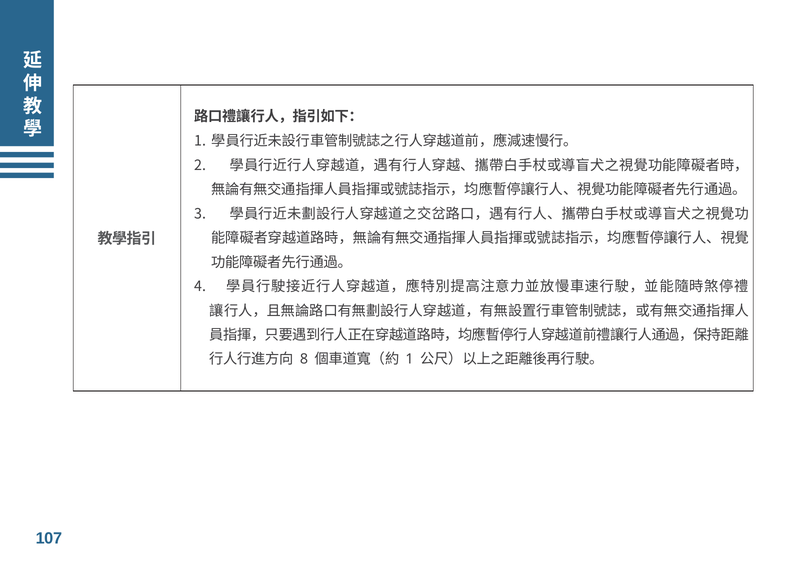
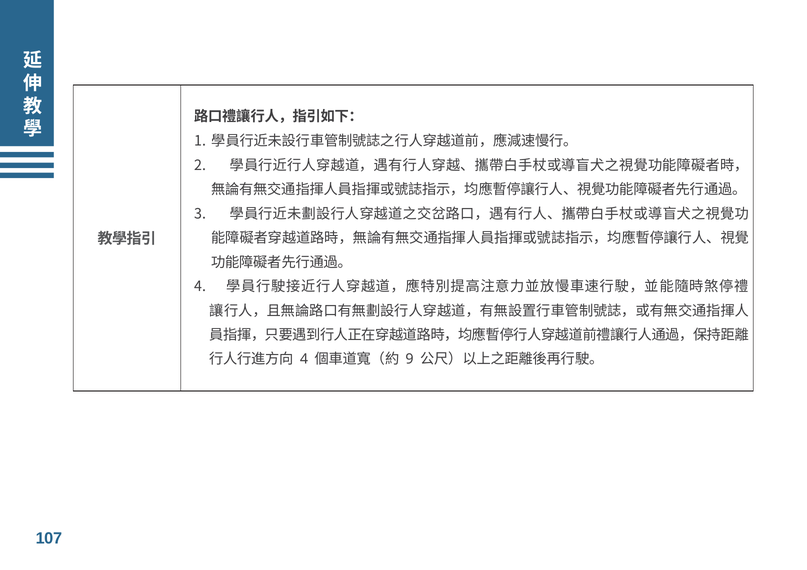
8 at (304, 359): 8 -> 4
1 at (409, 359): 1 -> 9
